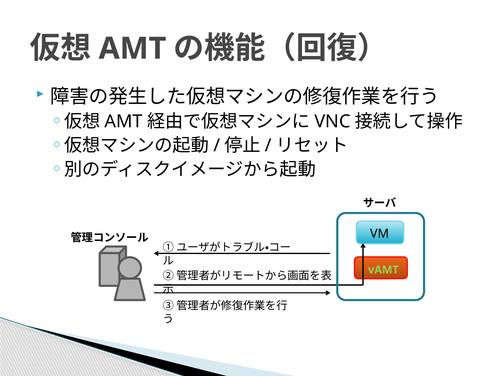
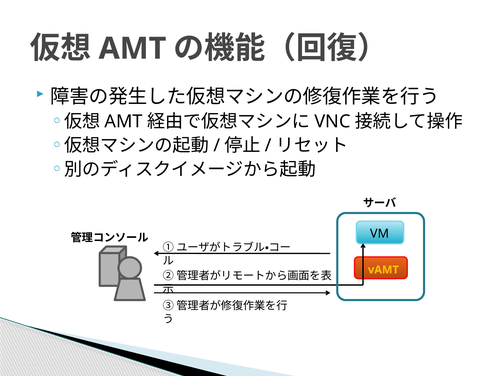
vAMT colour: light green -> yellow
